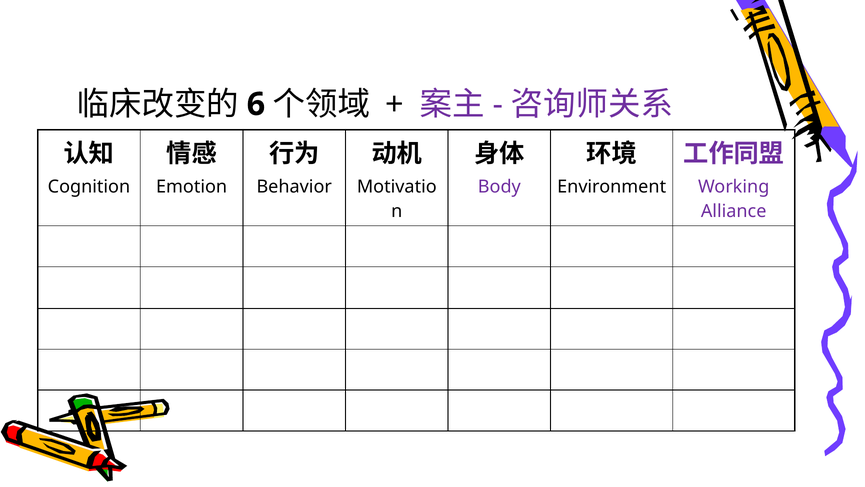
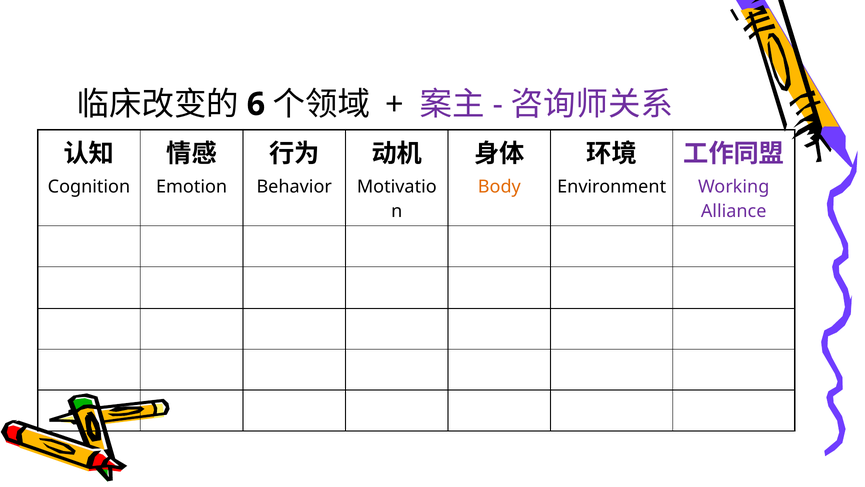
Body colour: purple -> orange
